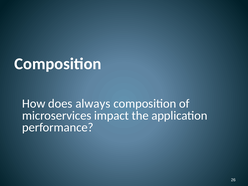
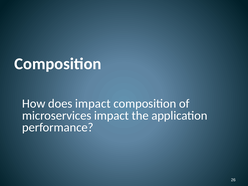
does always: always -> impact
